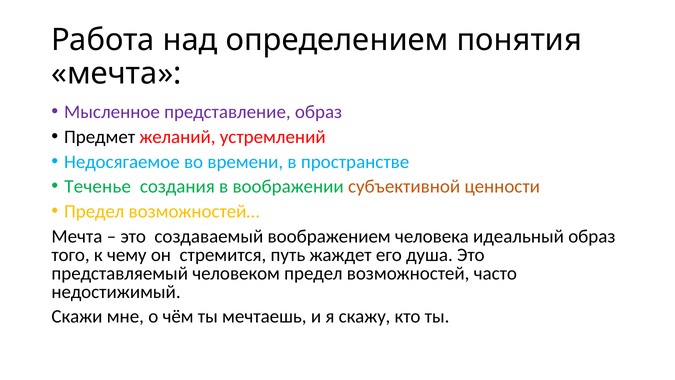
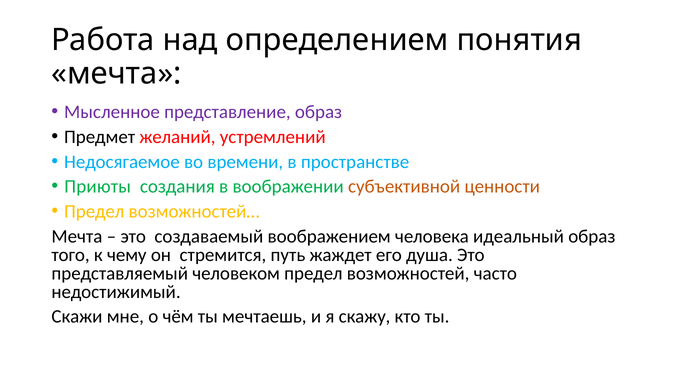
Теченье: Теченье -> Приюты
